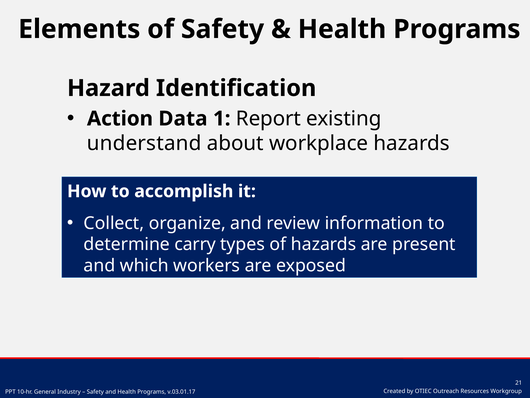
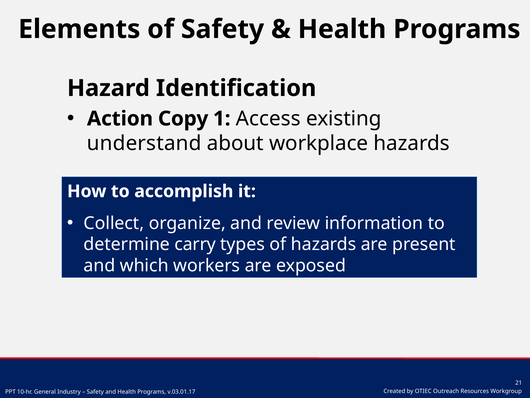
Data: Data -> Copy
Report: Report -> Access
